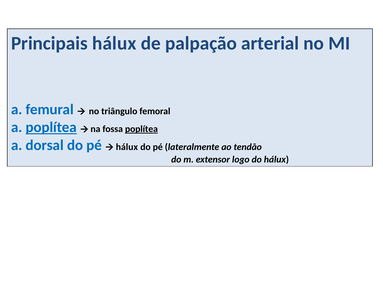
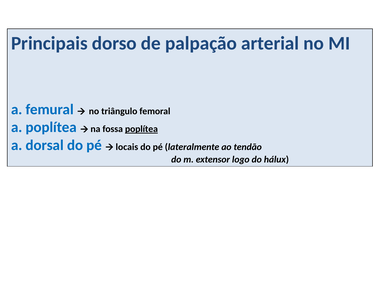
Principais hálux: hálux -> dorso
poplítea at (51, 127) underline: present -> none
hálux at (127, 147): hálux -> locais
